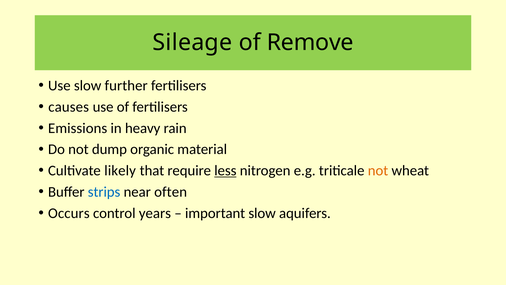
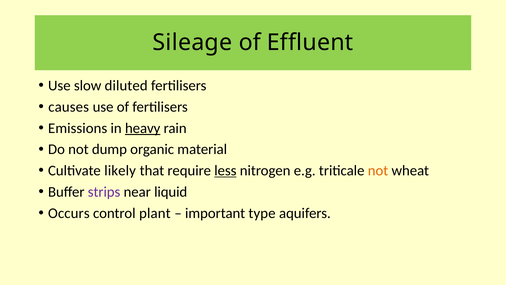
Remove: Remove -> Effluent
further: further -> diluted
heavy underline: none -> present
strips colour: blue -> purple
often: often -> liquid
years: years -> plant
important slow: slow -> type
